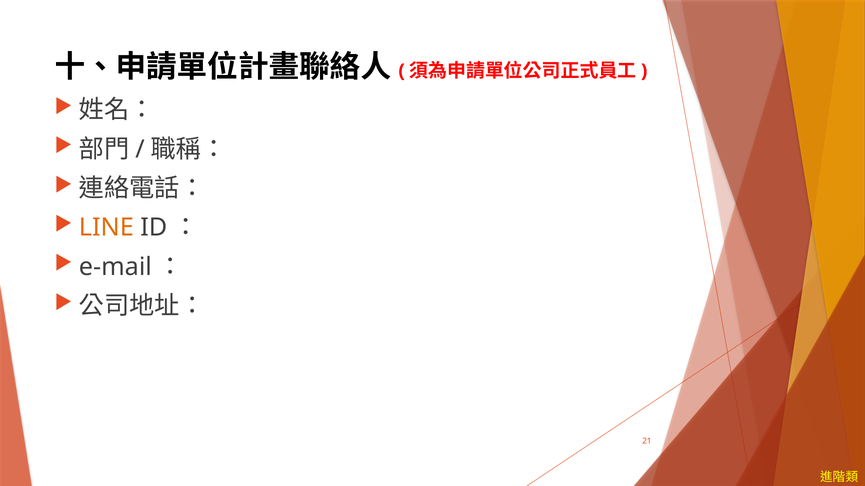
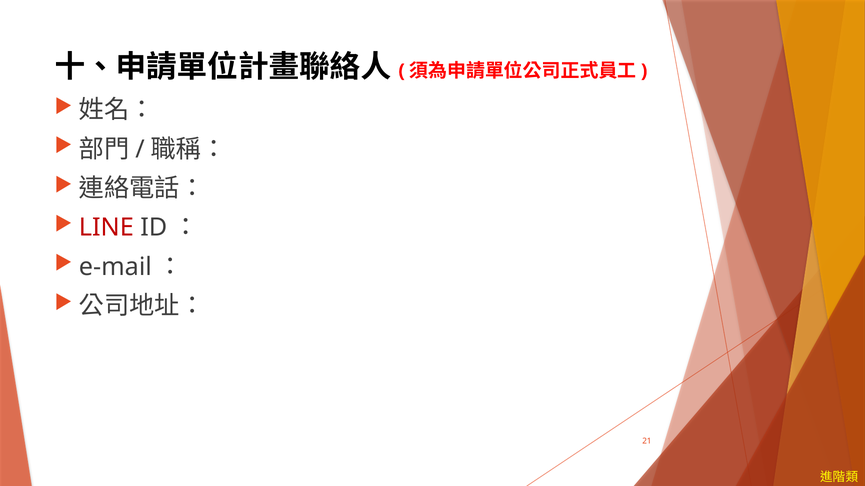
LINE colour: orange -> red
